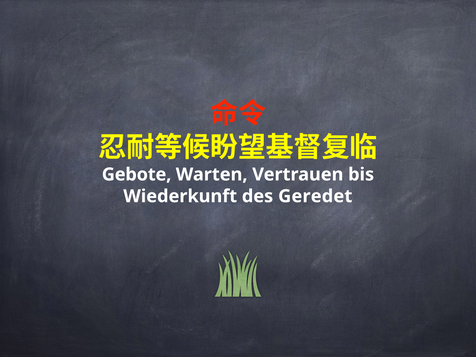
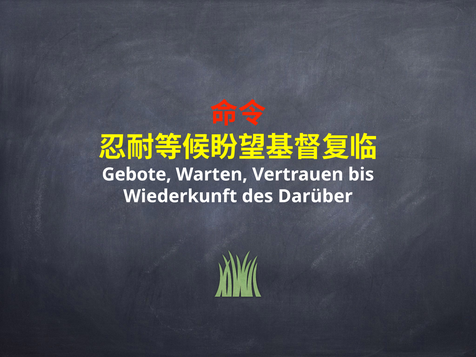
Geredet: Geredet -> Darüber
